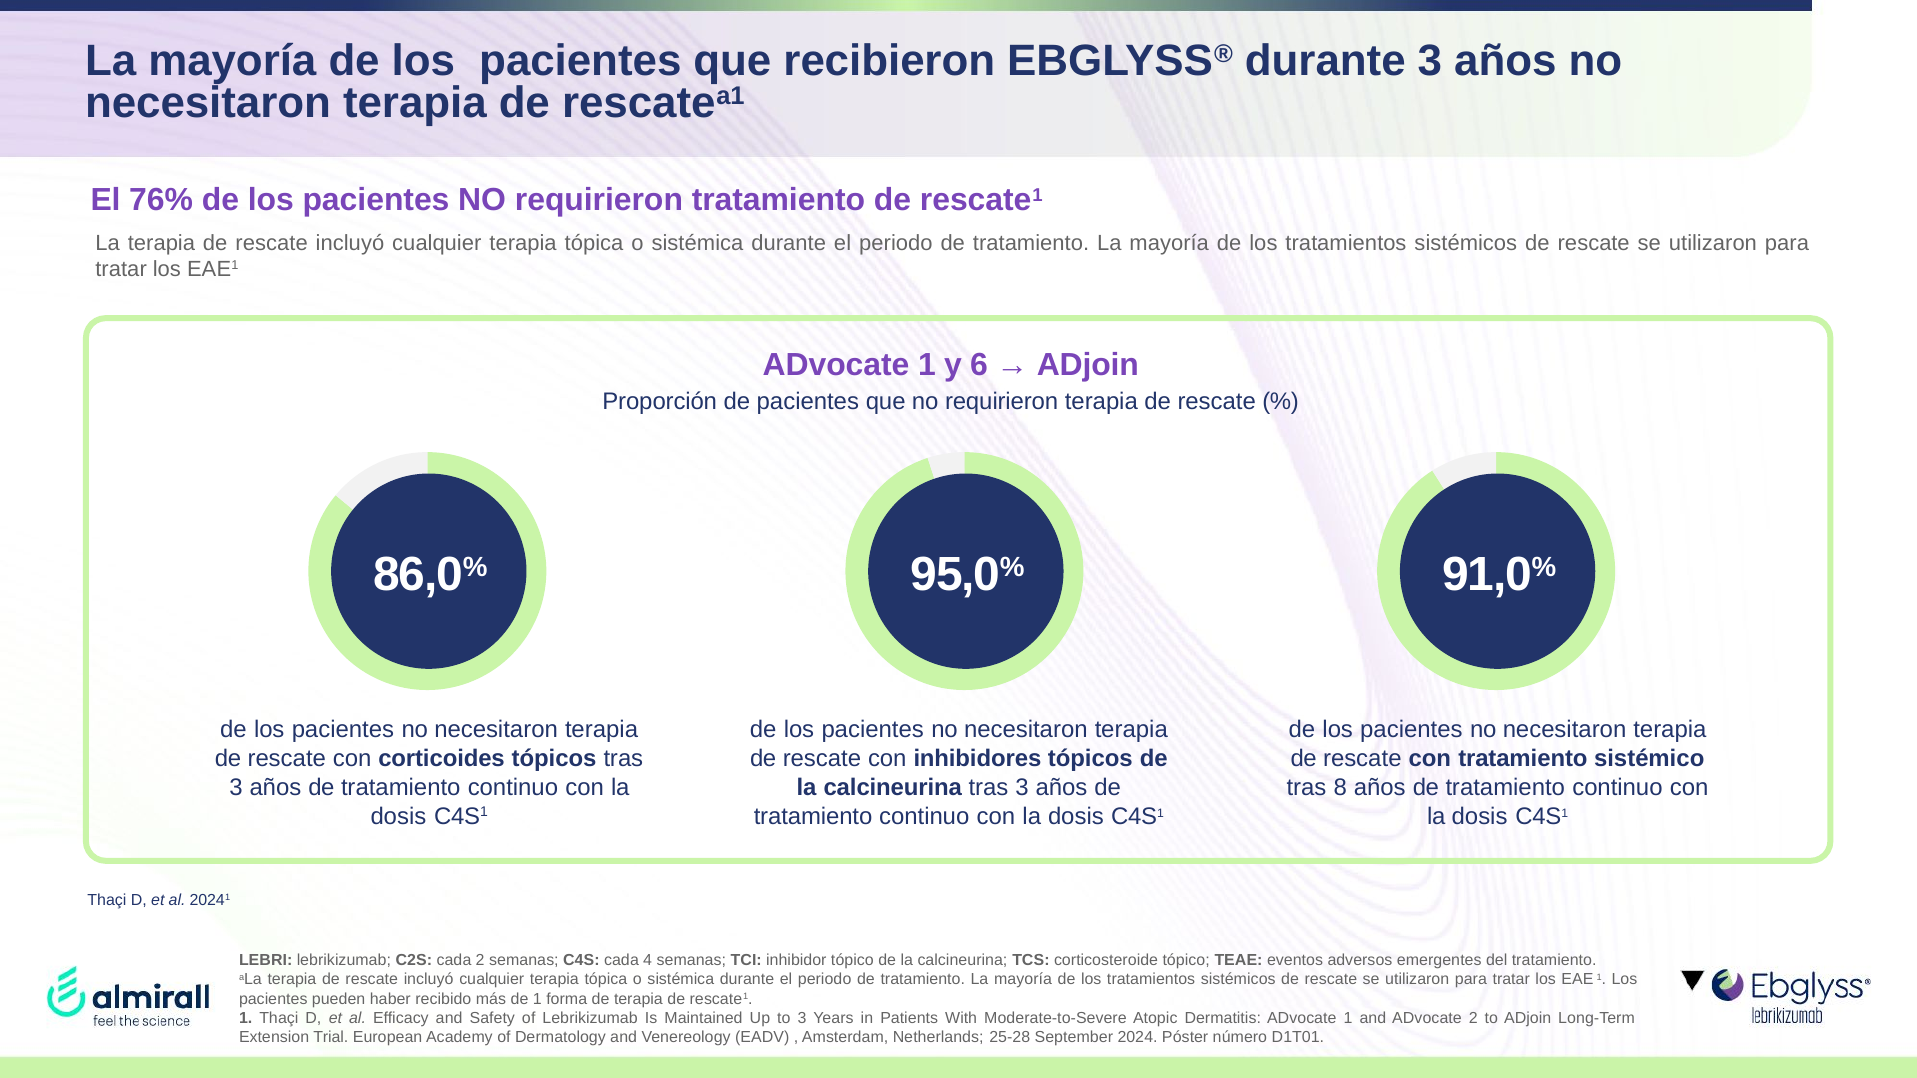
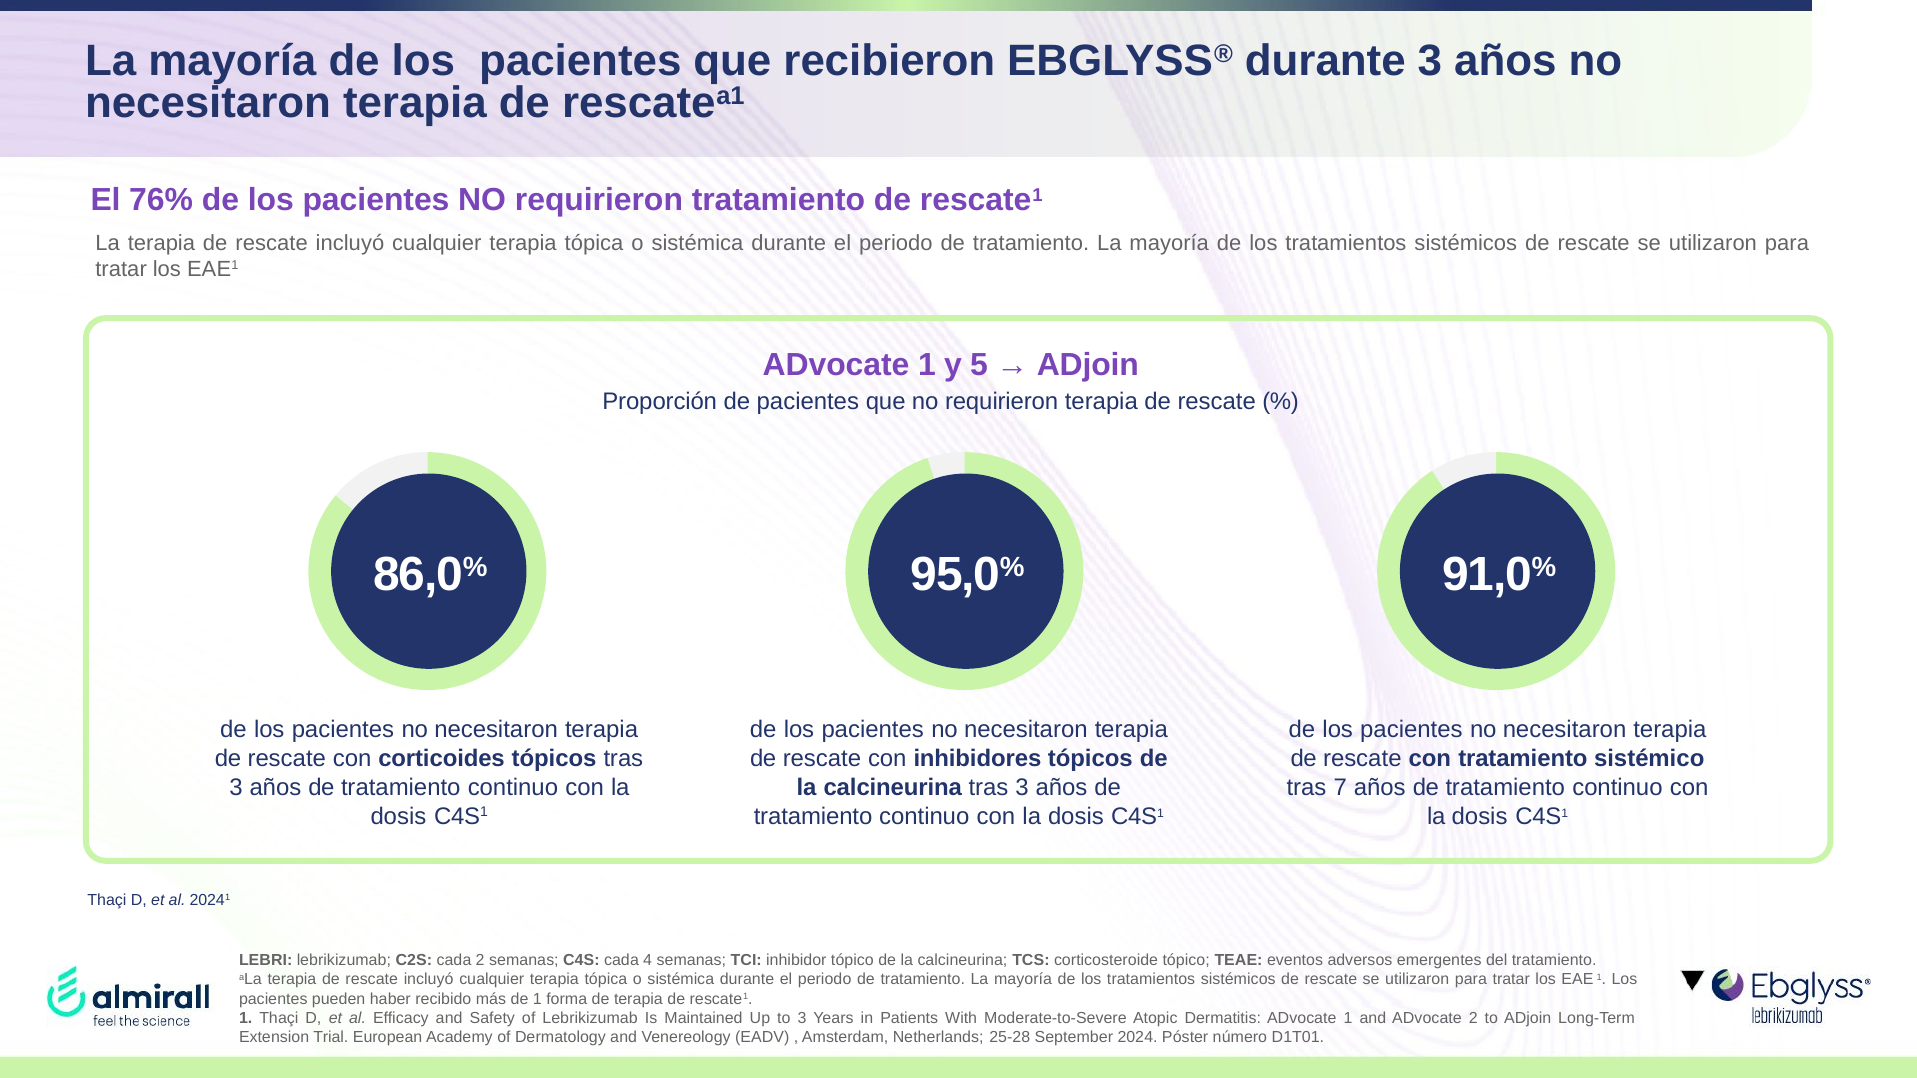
6: 6 -> 5
8: 8 -> 7
